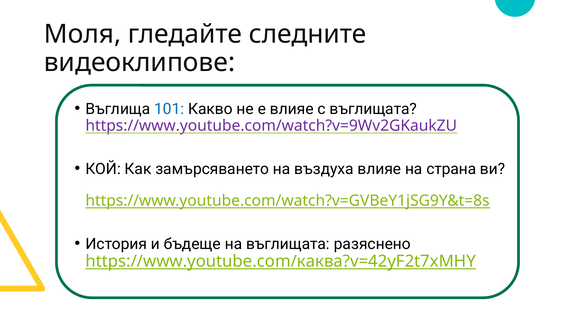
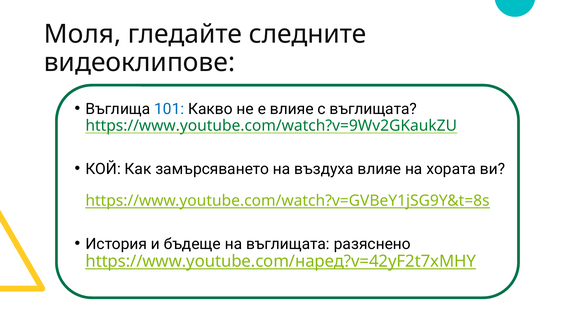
https://www.youtube.com/watch?v=9Wv2GKaukZU colour: purple -> green
страна: страна -> хората
https://www.youtube.com/каква?v=42yF2t7xMHY: https://www.youtube.com/каква?v=42yF2t7xMHY -> https://www.youtube.com/наред?v=42yF2t7xMHY
